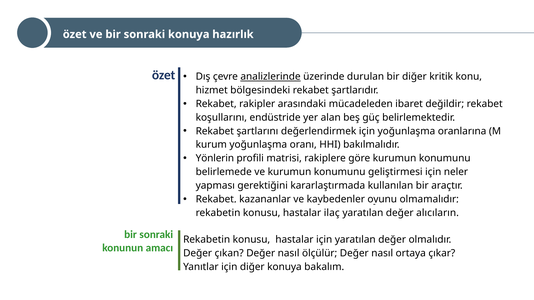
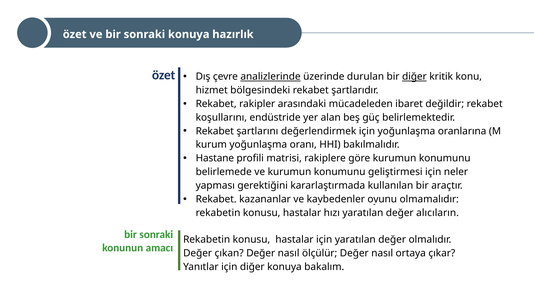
diğer at (414, 77) underline: none -> present
Yönlerin: Yönlerin -> Hastane
ilaç: ilaç -> hızı
